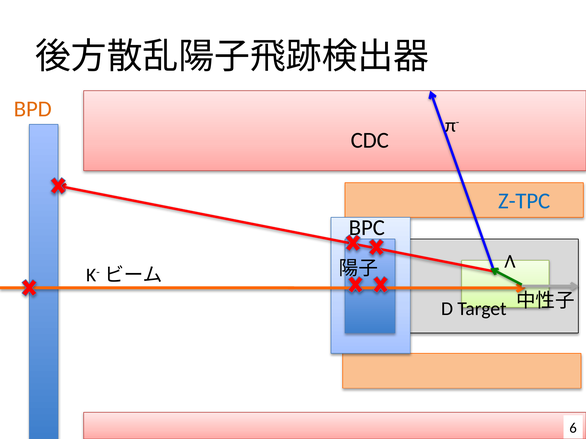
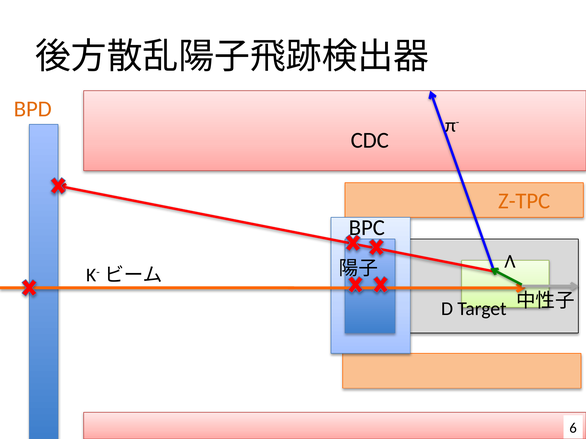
Z-TPC colour: blue -> orange
